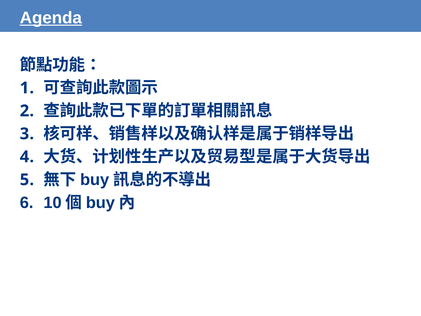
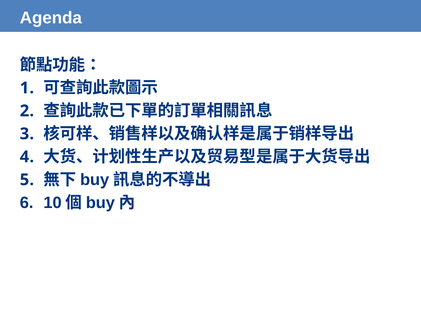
Agenda underline: present -> none
